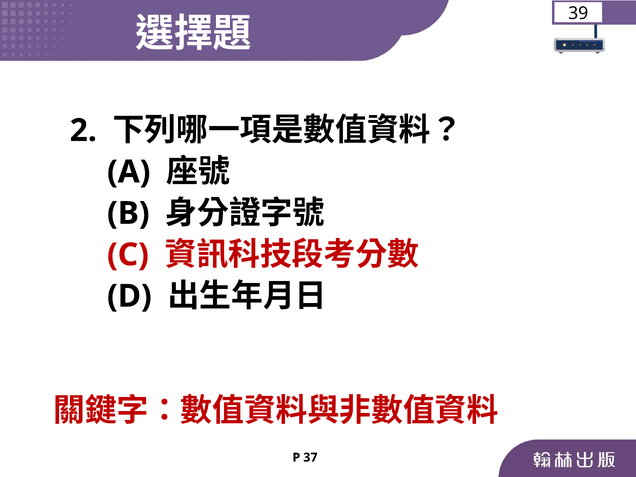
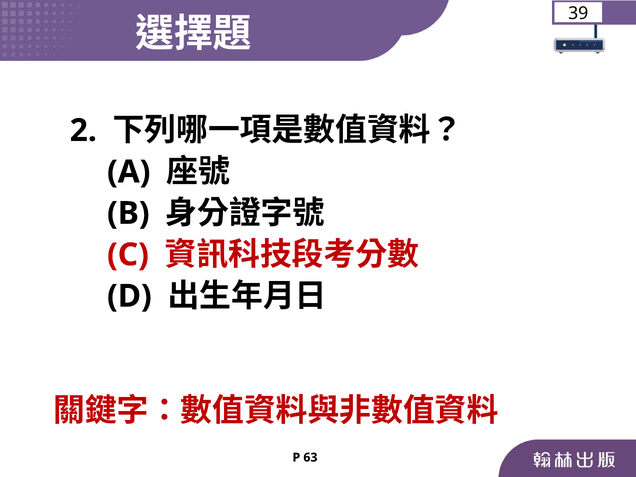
37: 37 -> 63
